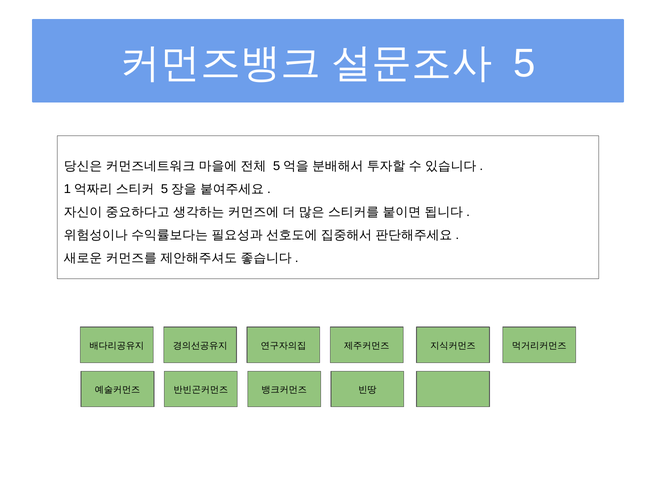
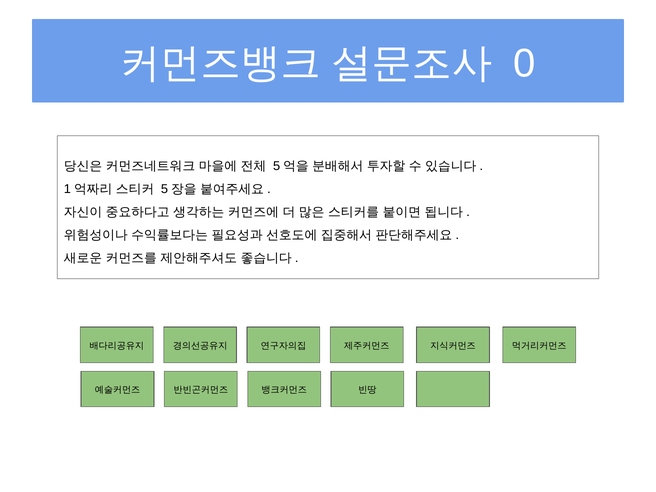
5 at (524, 64): 5 -> 0
